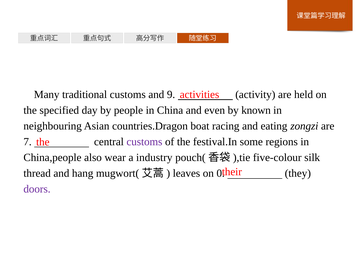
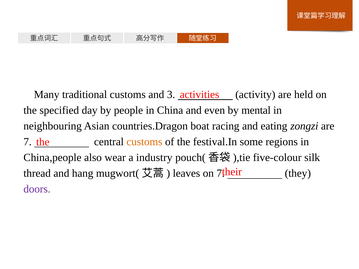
9: 9 -> 3
known: known -> mental
customs at (144, 142) colour: purple -> orange
on 0: 0 -> 7
